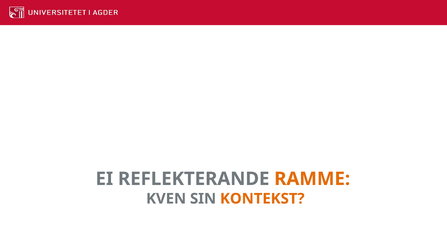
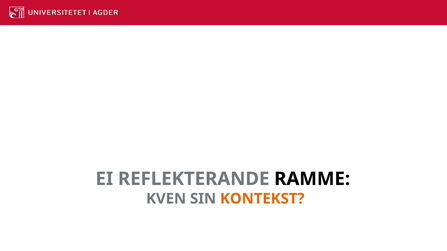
RAMME colour: orange -> black
